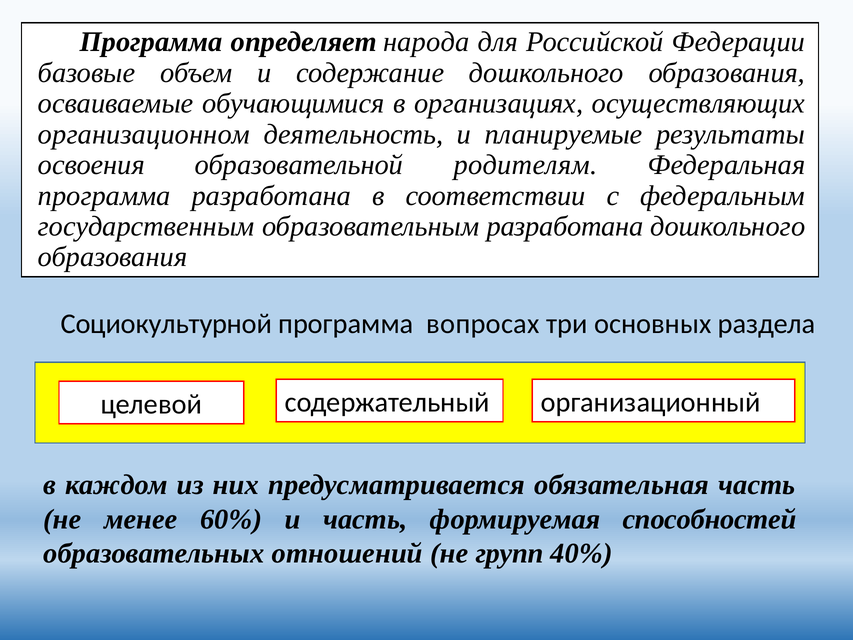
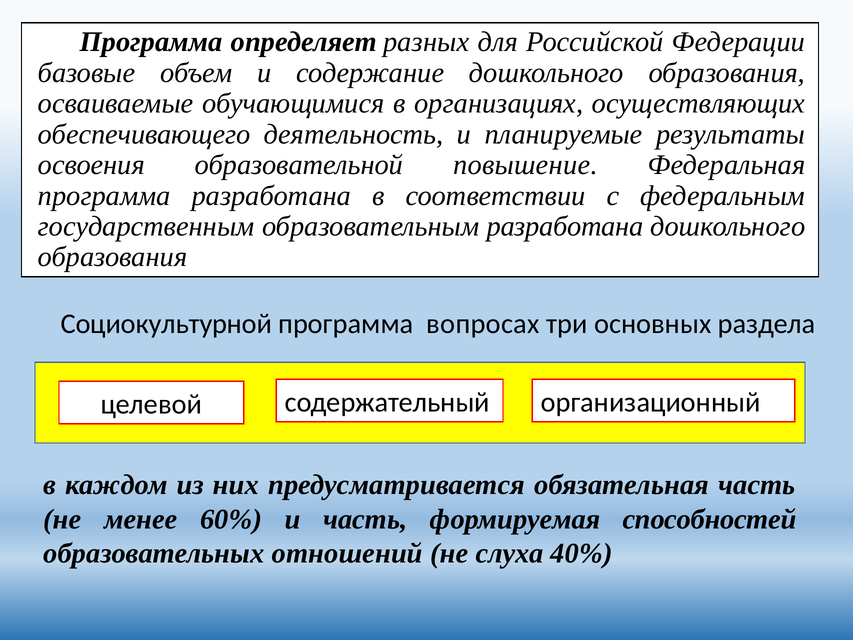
народа: народа -> разных
организационном: организационном -> обеспечивающего
родителям: родителям -> повышение
групп: групп -> слуха
